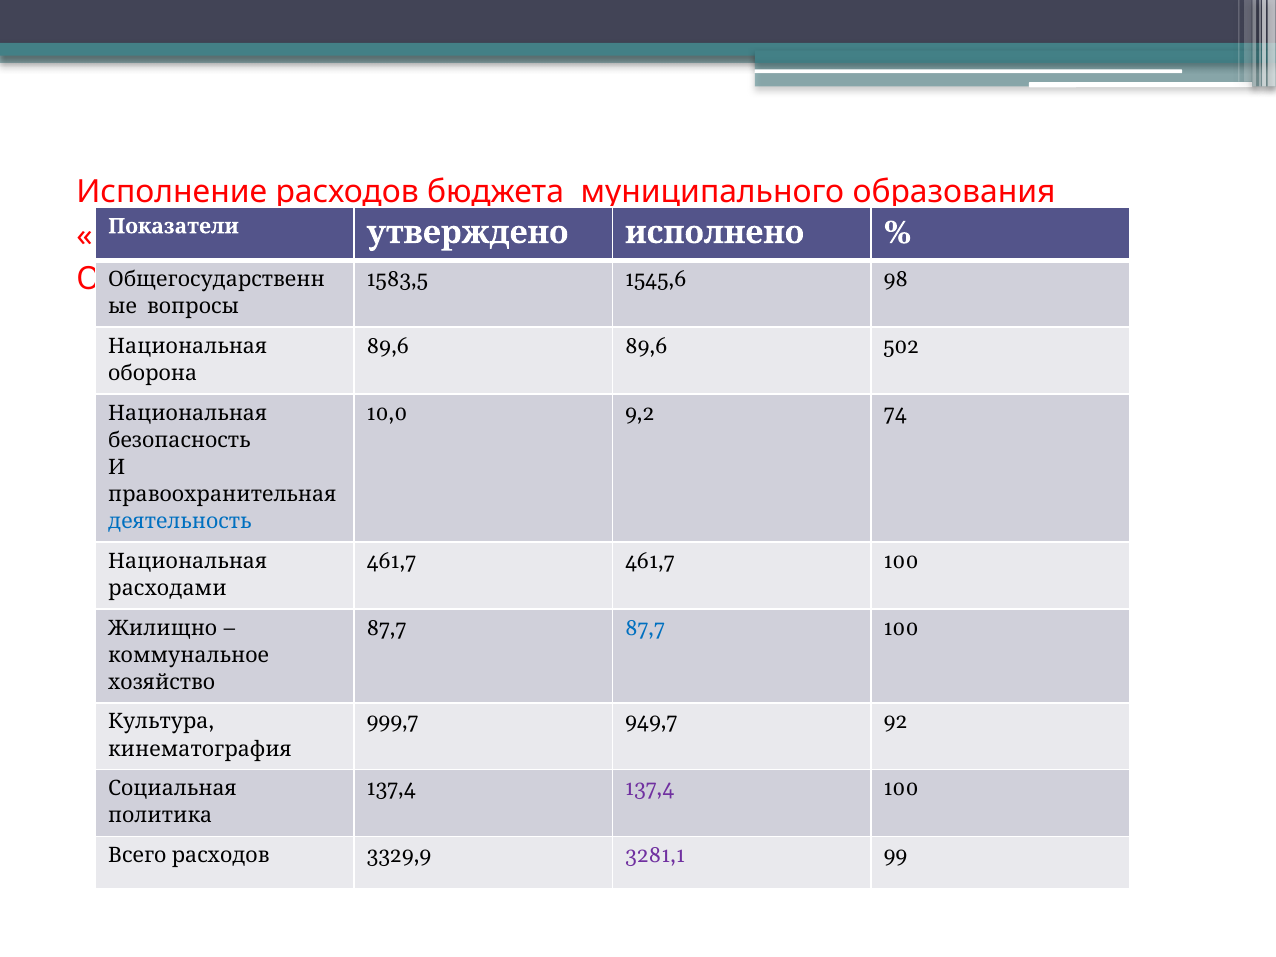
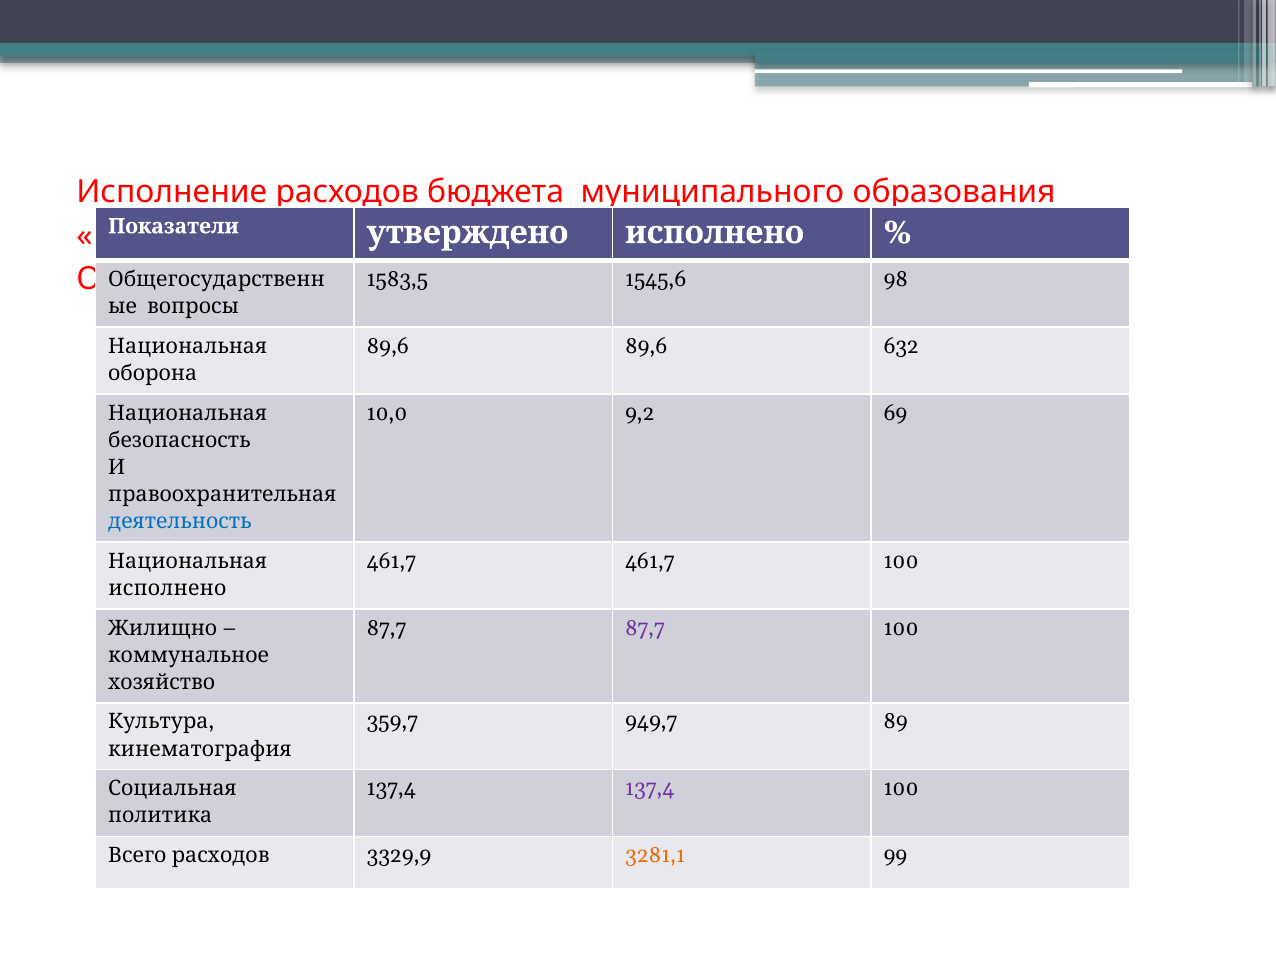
502: 502 -> 632
74: 74 -> 69
расходами at (167, 588): расходами -> исполнено
87,7 at (645, 628) colour: blue -> purple
999,7: 999,7 -> 359,7
92: 92 -> 89
3281,1 colour: purple -> orange
